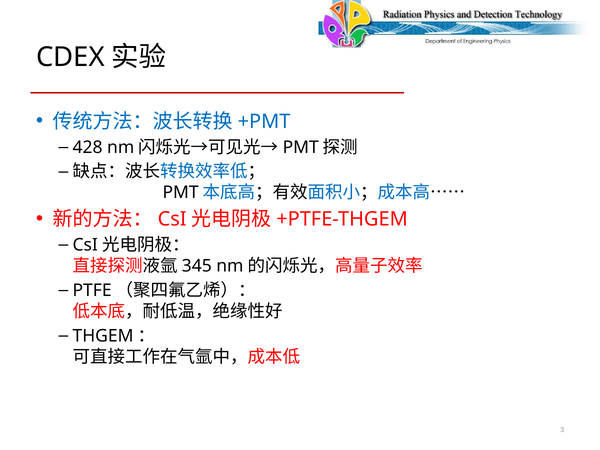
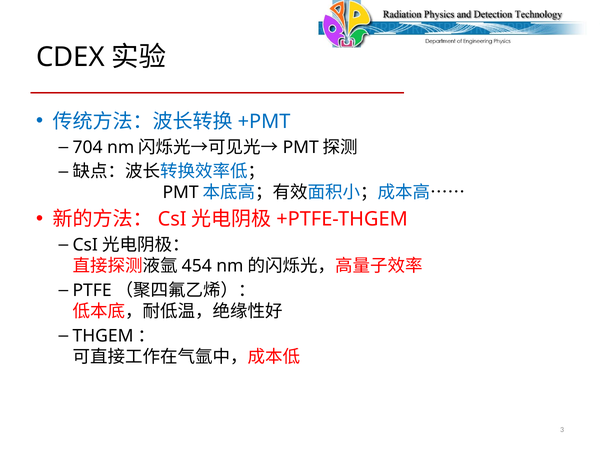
428: 428 -> 704
345: 345 -> 454
